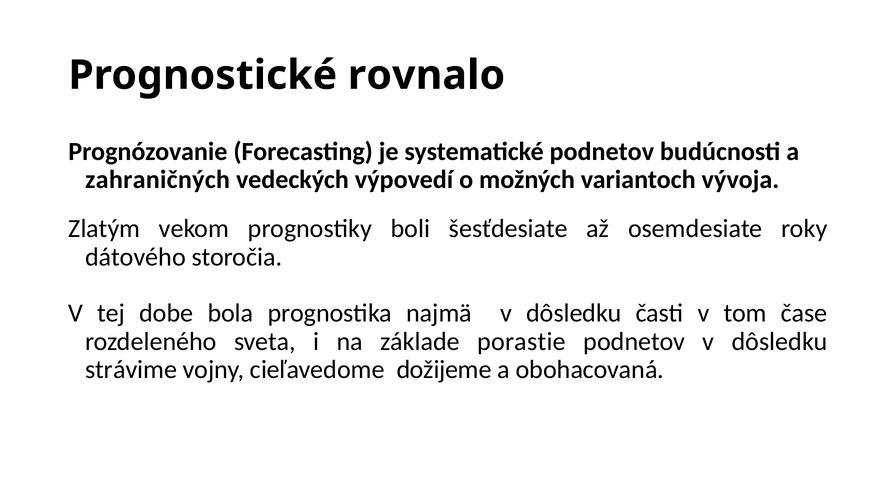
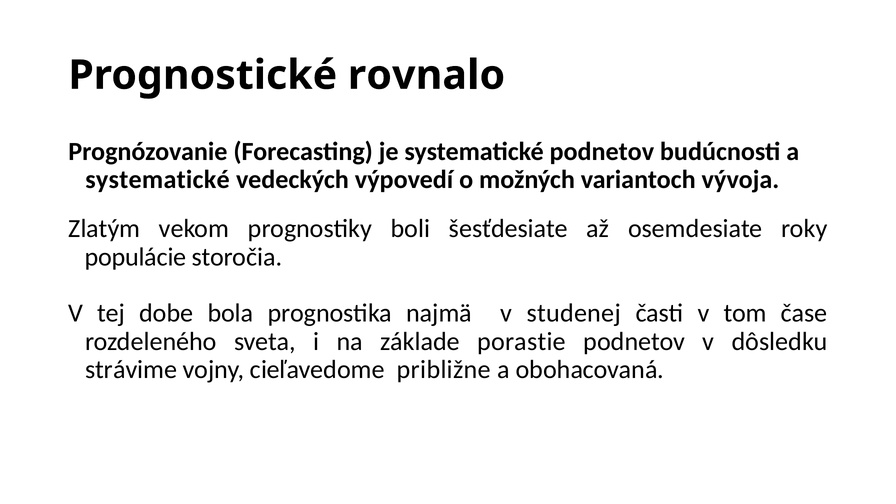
zahraničných at (158, 180): zahraničných -> systematické
dátového: dátového -> populácie
najmä v dôsledku: dôsledku -> studenej
dožijeme: dožijeme -> približne
